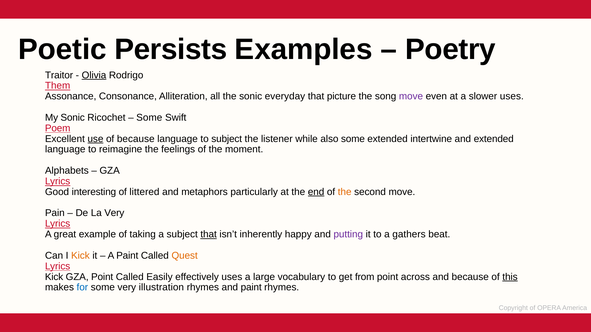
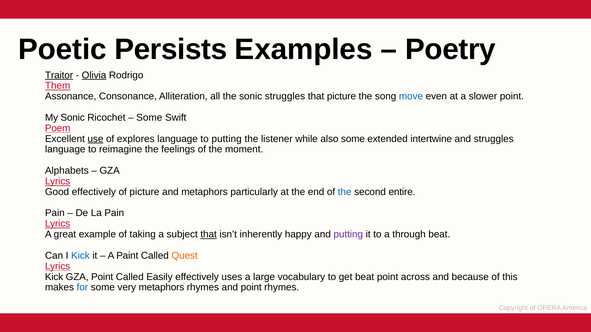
Traitor underline: none -> present
sonic everyday: everyday -> struggles
move at (411, 96) colour: purple -> blue
slower uses: uses -> point
of because: because -> explores
to subject: subject -> putting
and extended: extended -> struggles
Good interesting: interesting -> effectively
of littered: littered -> picture
end underline: present -> none
the at (345, 192) colour: orange -> blue
second move: move -> entire
La Very: Very -> Pain
gathers: gathers -> through
Kick at (80, 256) colour: orange -> blue
get from: from -> beat
this underline: present -> none
very illustration: illustration -> metaphors
and paint: paint -> point
